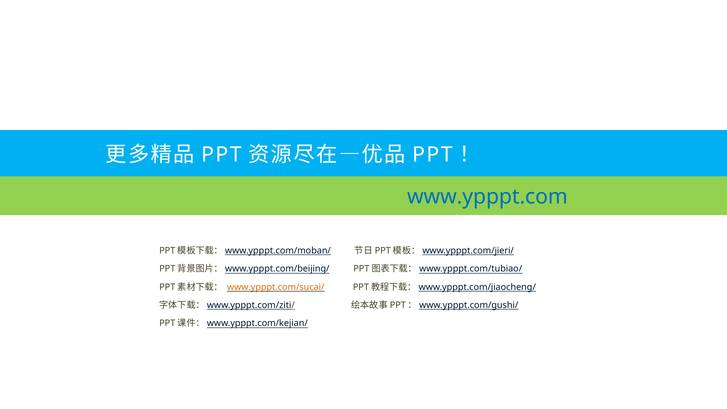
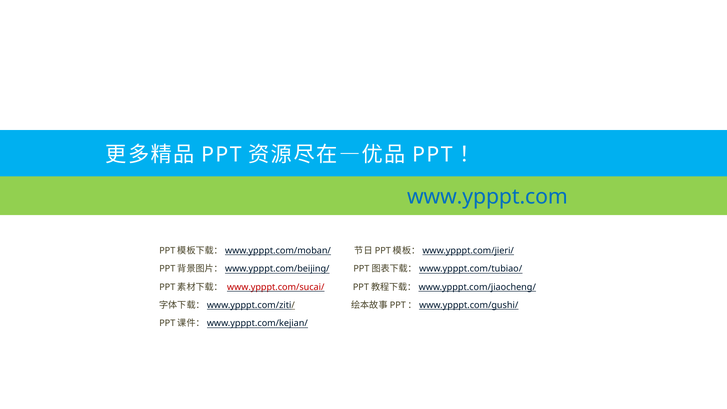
www.ypppt.com/sucai/ colour: orange -> red
